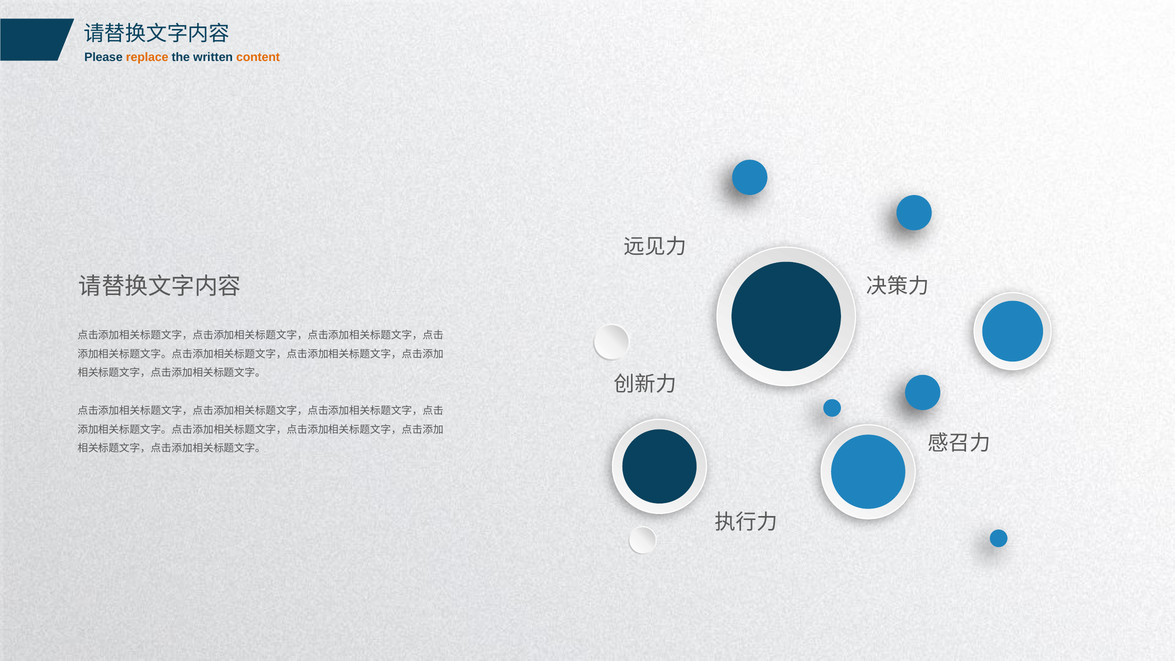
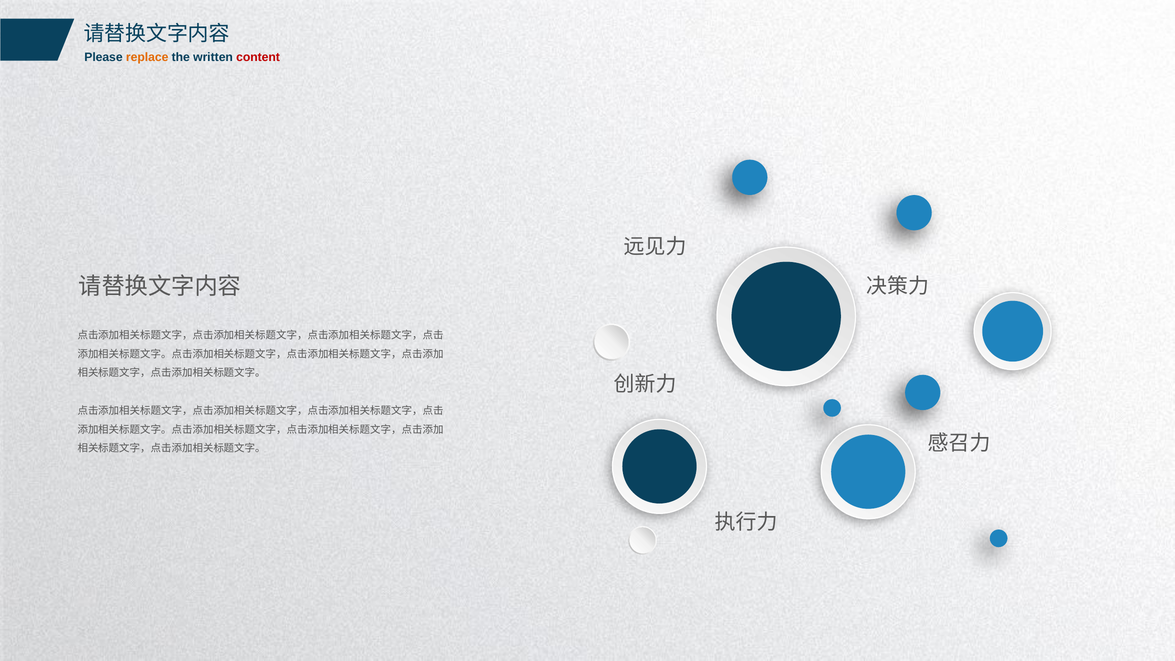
content colour: orange -> red
